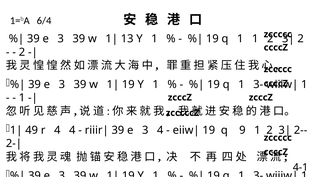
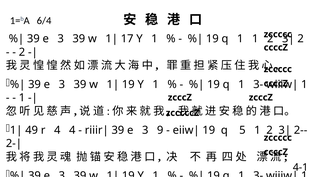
13: 13 -> 17
3 4: 4 -> 9
9: 9 -> 5
